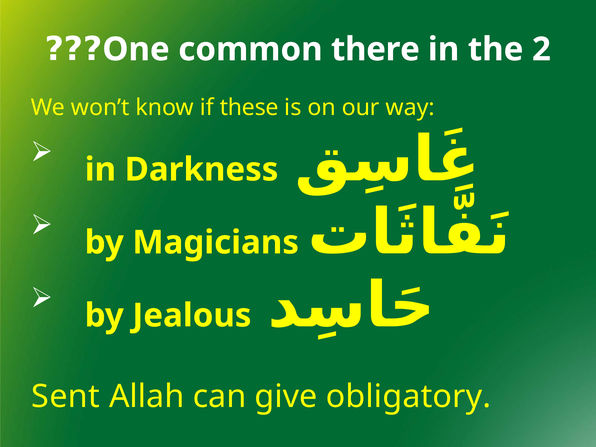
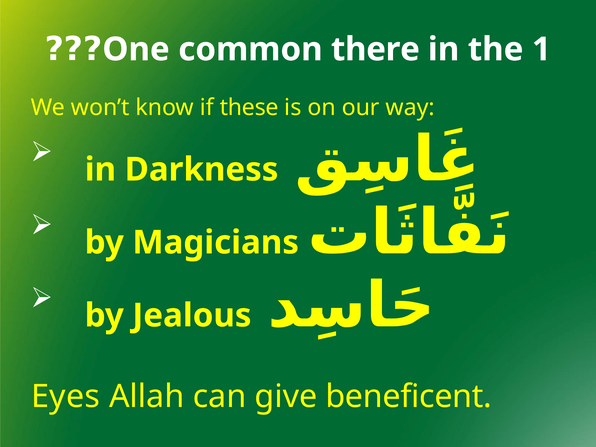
2: 2 -> 1
Sent: Sent -> Eyes
obligatory: obligatory -> beneficent
